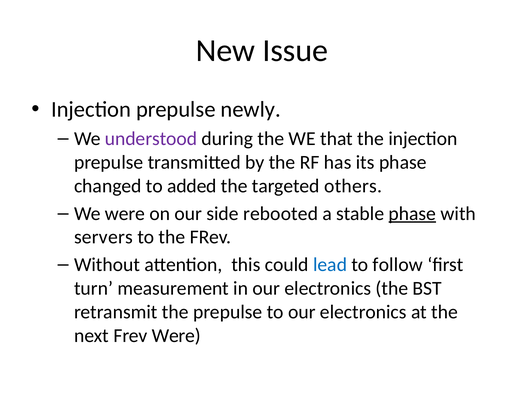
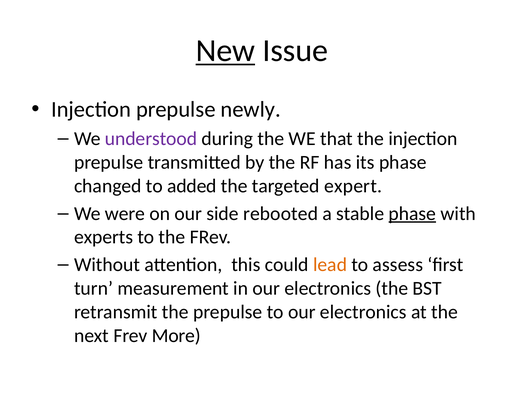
New underline: none -> present
others: others -> expert
servers: servers -> experts
lead colour: blue -> orange
follow: follow -> assess
Frev Were: Were -> More
